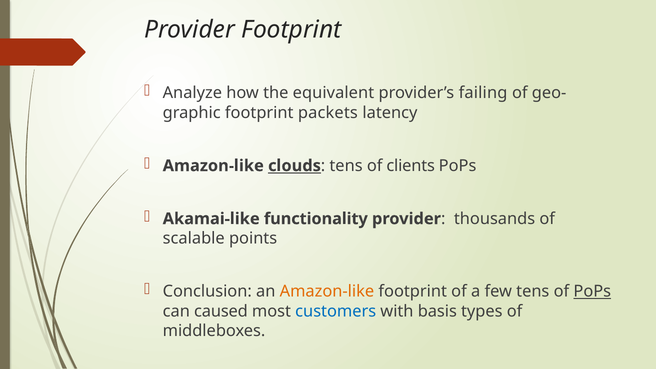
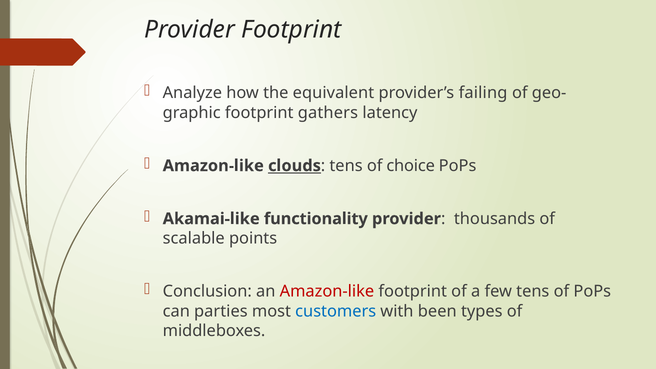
packets: packets -> gathers
clients: clients -> choice
Amazon-like at (327, 292) colour: orange -> red
PoPs at (592, 292) underline: present -> none
caused: caused -> parties
basis: basis -> been
